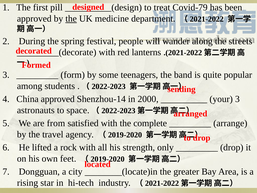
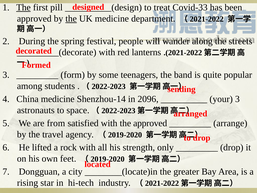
The at (23, 8) underline: none -> present
Covid-79: Covid-79 -> Covid-33
China approved: approved -> medicine
2000: 2000 -> 2096
the complete: complete -> approved
